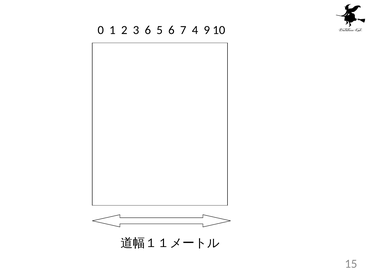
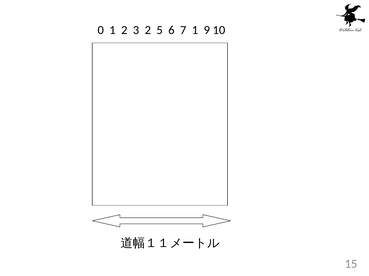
3 6: 6 -> 2
7 4: 4 -> 1
